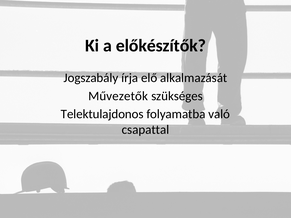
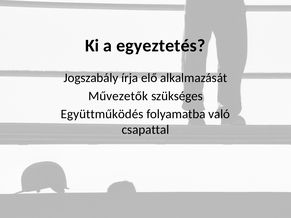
előkészítők: előkészítők -> egyeztetés
Telektulajdonos: Telektulajdonos -> Együttműködés
